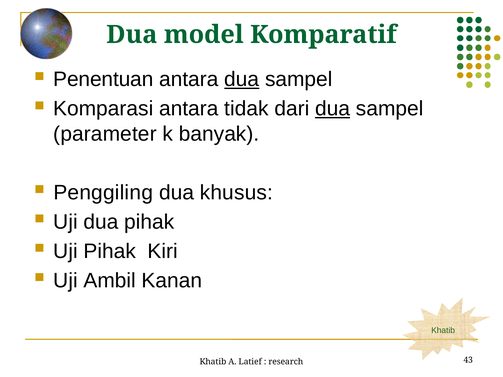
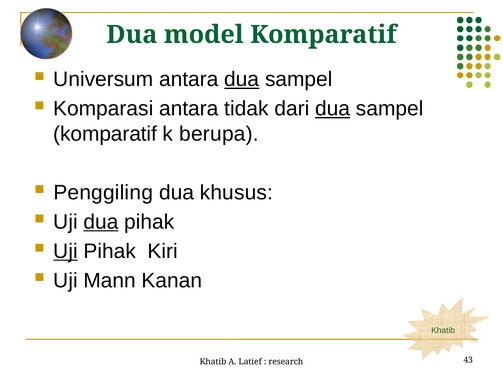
Penentuan: Penentuan -> Universum
parameter at (105, 134): parameter -> komparatif
banyak: banyak -> berupa
dua at (101, 222) underline: none -> present
Uji at (65, 251) underline: none -> present
Ambil: Ambil -> Mann
